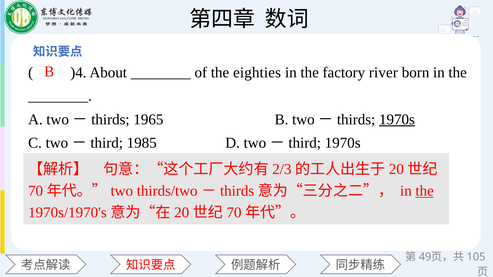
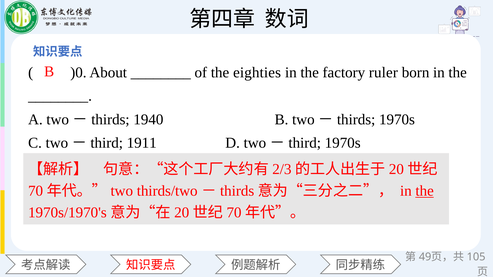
)4: )4 -> )0
river: river -> ruler
1965: 1965 -> 1940
1970s at (397, 120) underline: present -> none
1985: 1985 -> 1911
